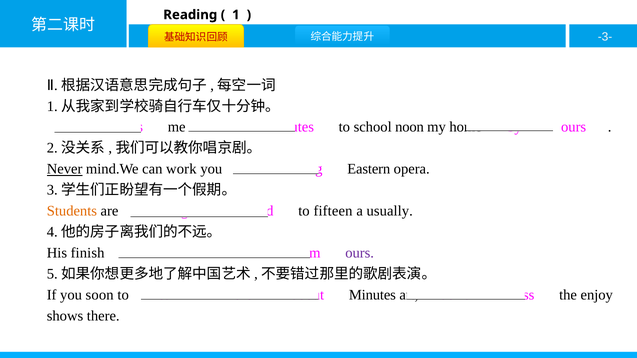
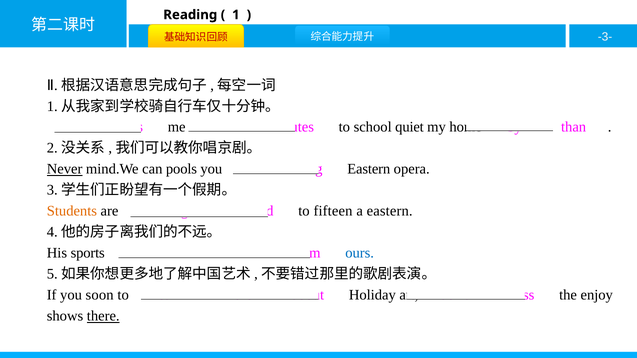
noon: noon -> quiet
ours at (574, 127): ours -> than
work: work -> pools
a usually: usually -> eastern
finish: finish -> sports
ours at (360, 253) colour: purple -> blue
Minutes at (372, 295): Minutes -> Holiday
there underline: none -> present
